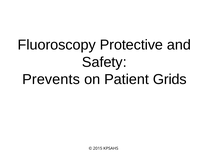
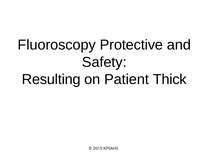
Prevents: Prevents -> Resulting
Grids: Grids -> Thick
